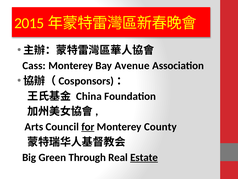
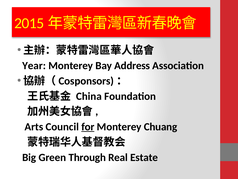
Cass: Cass -> Year
Avenue: Avenue -> Address
County: County -> Chuang
Estate underline: present -> none
